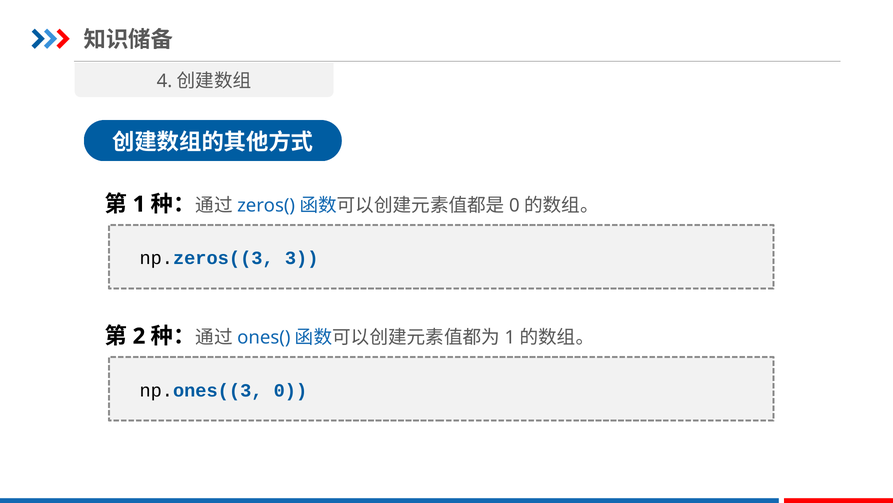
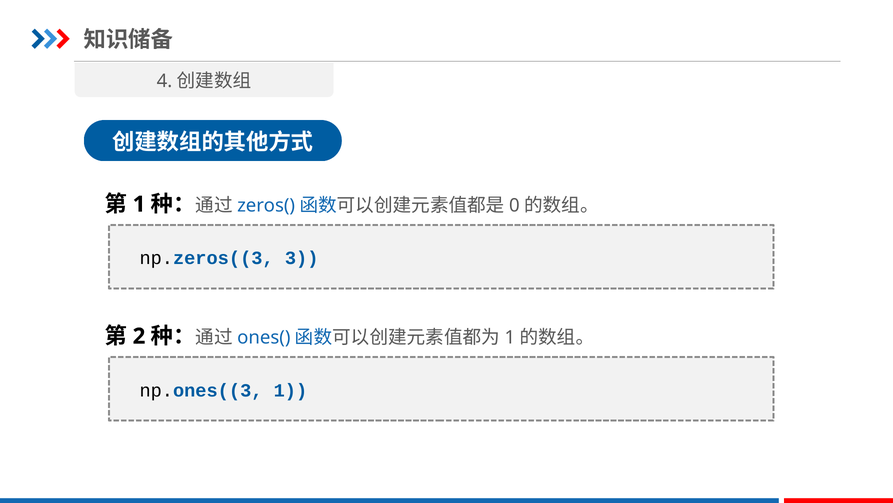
np.ones((3 0: 0 -> 1
